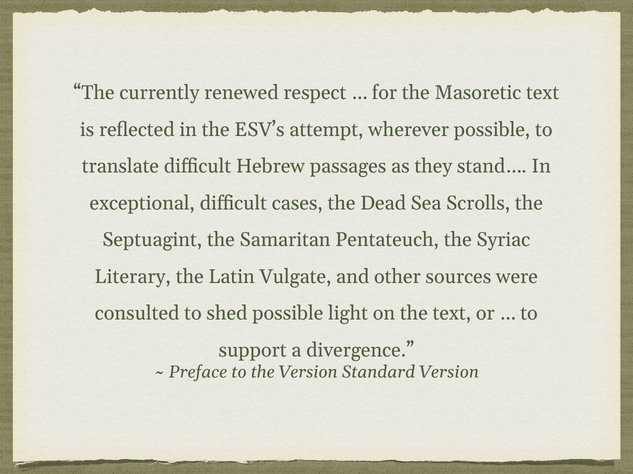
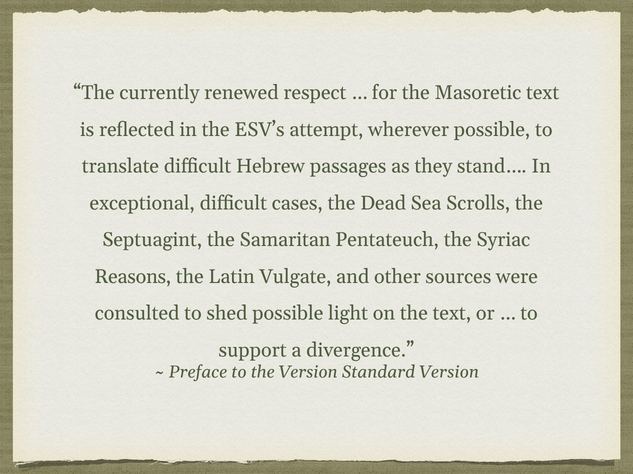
Literary: Literary -> Reasons
